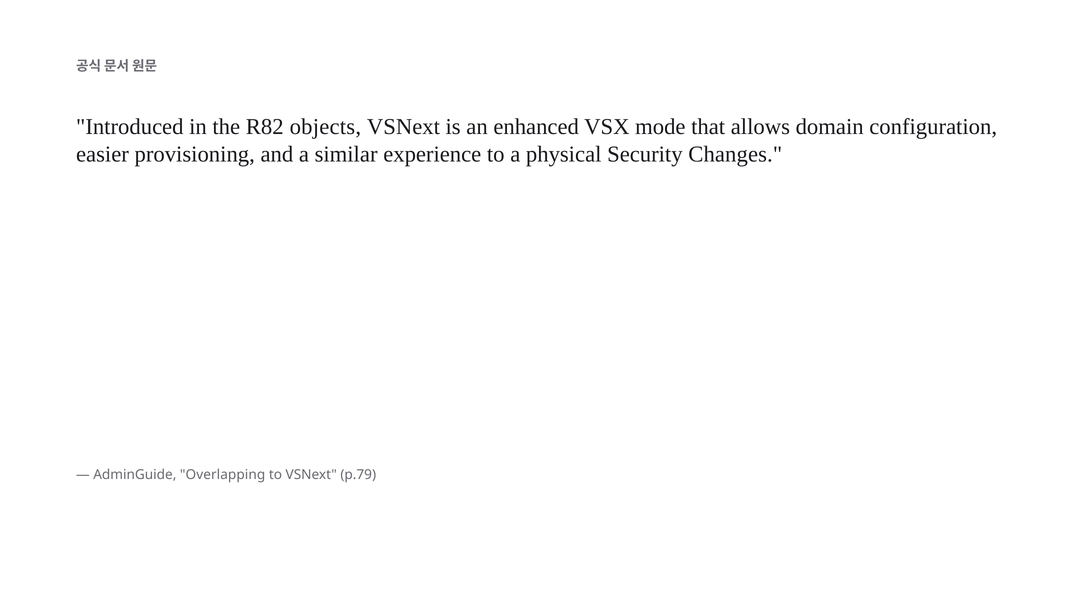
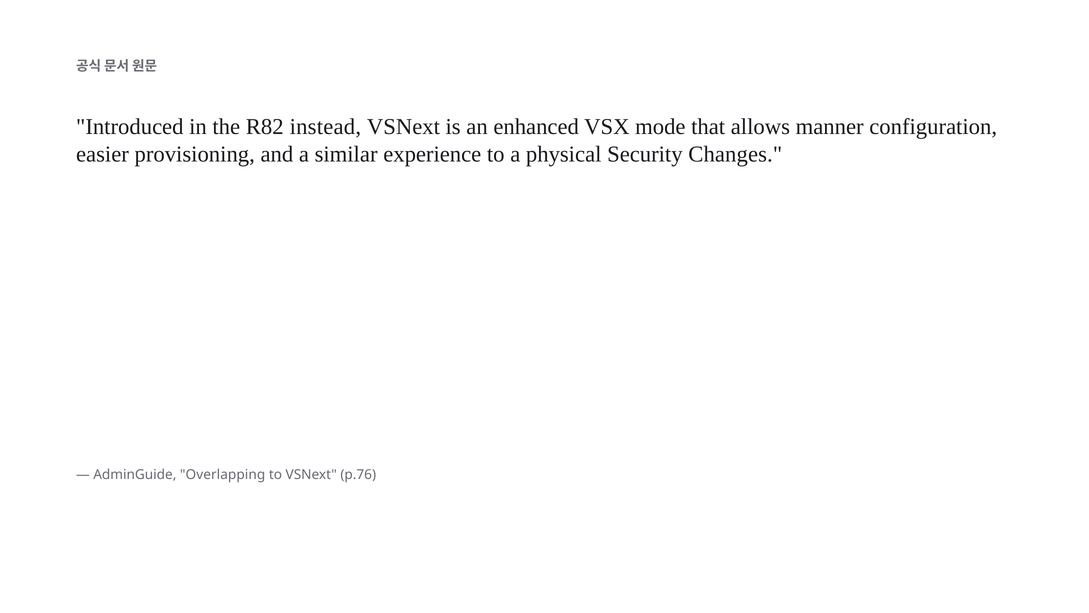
objects: objects -> instead
domain: domain -> manner
p.79: p.79 -> p.76
